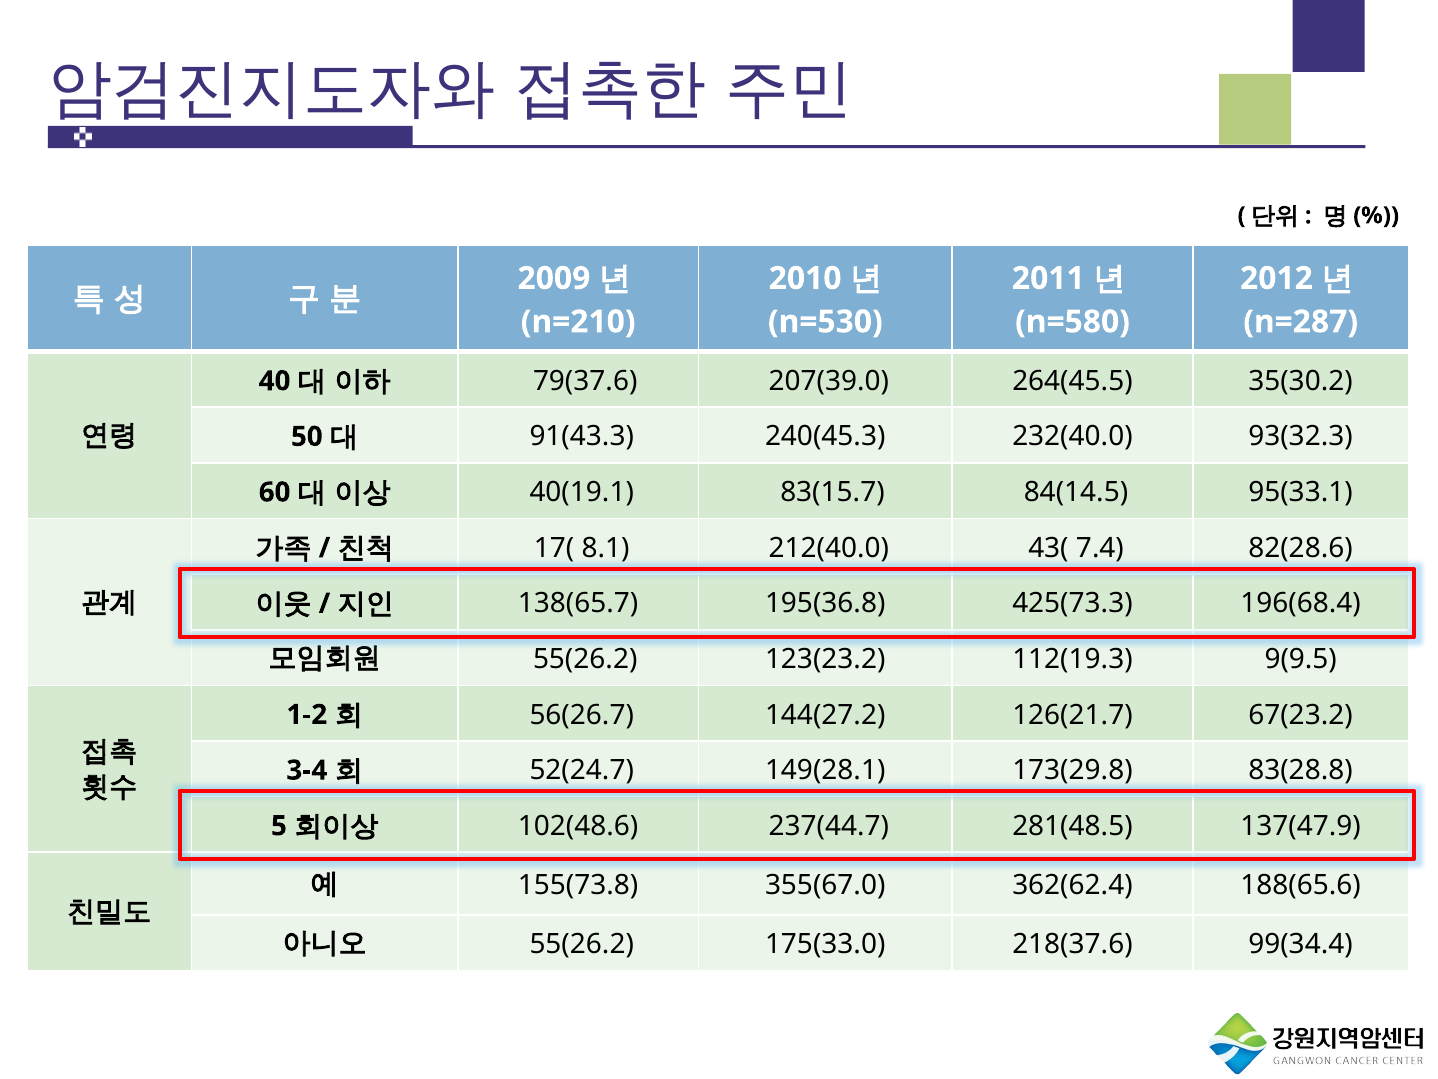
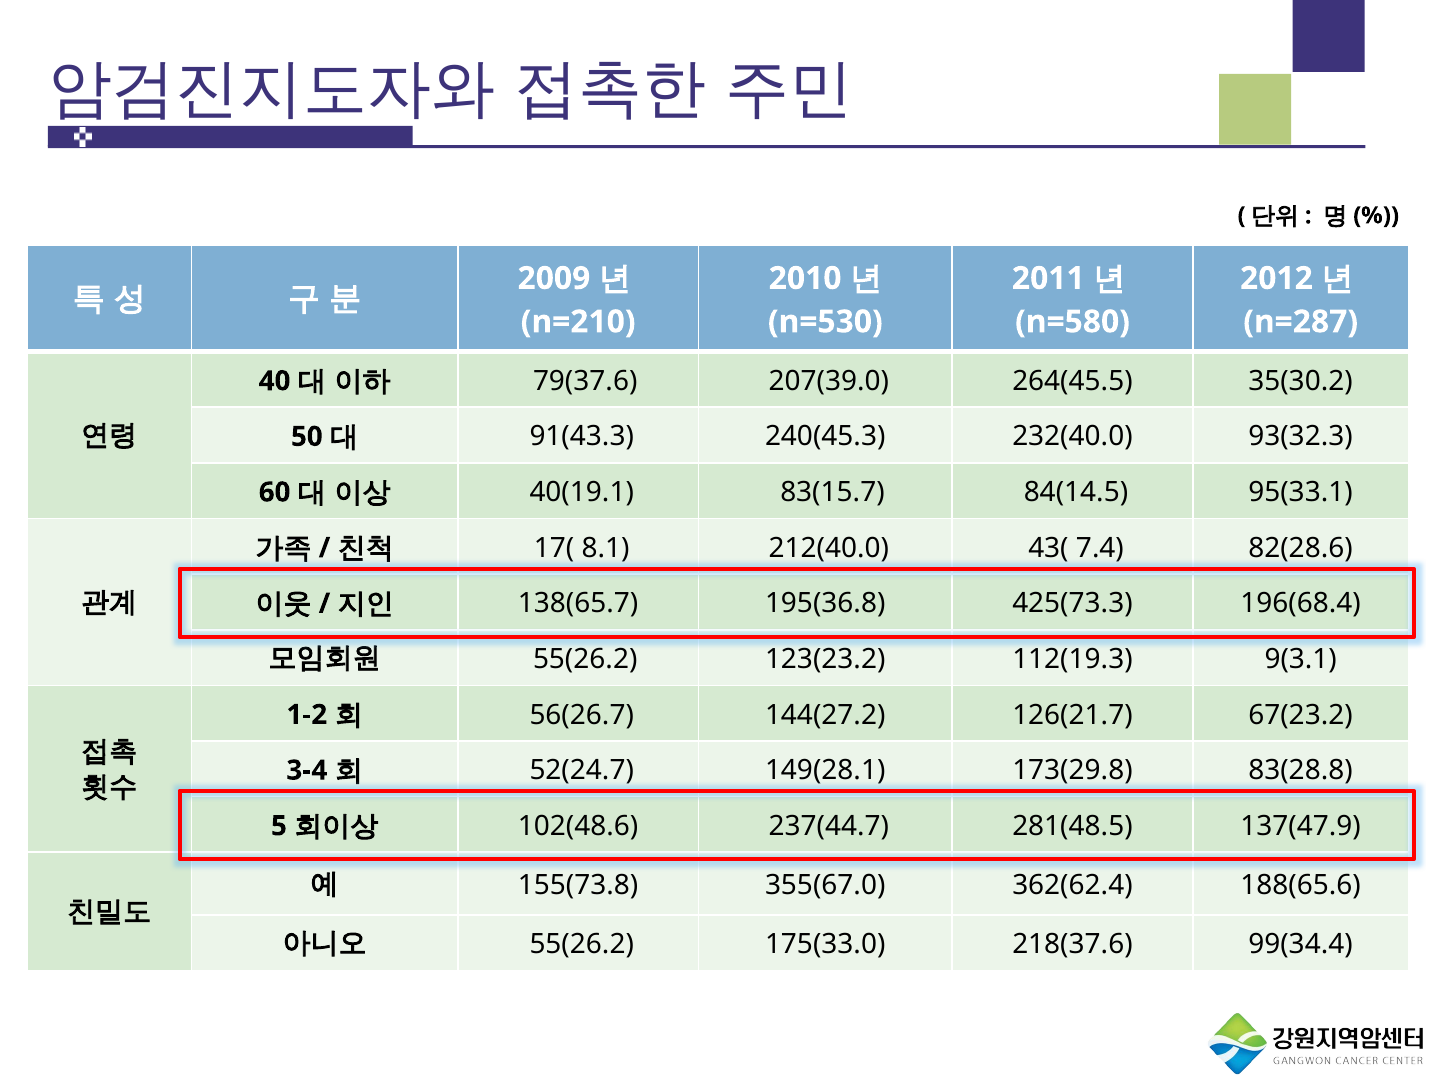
9(9.5: 9(9.5 -> 9(3.1
